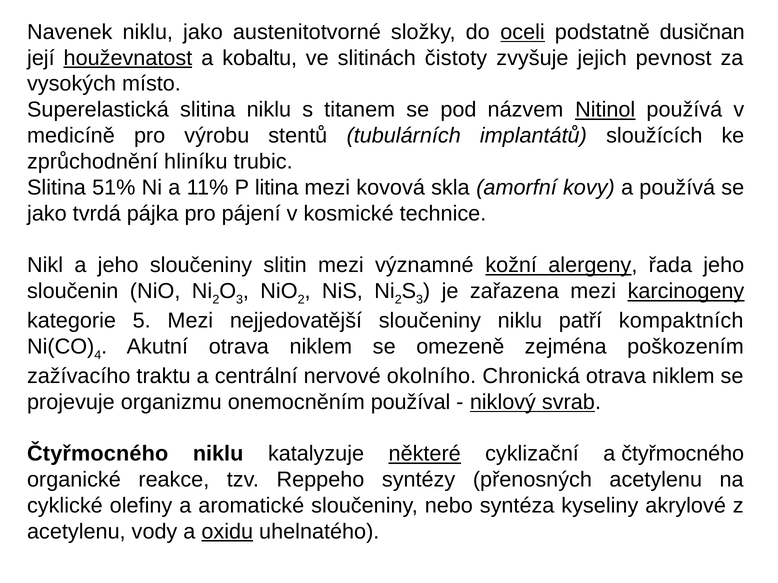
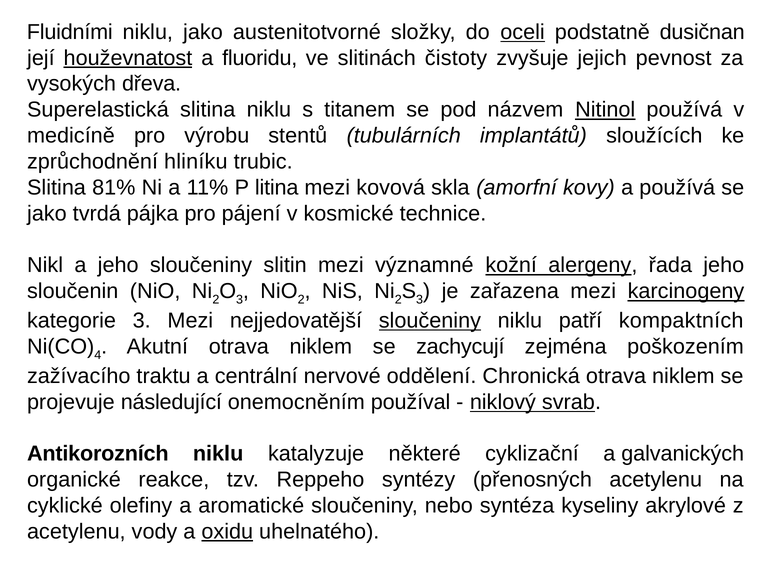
Navenek: Navenek -> Fluidními
kobaltu: kobaltu -> fluoridu
místo: místo -> dřeva
51%: 51% -> 81%
kategorie 5: 5 -> 3
sloučeniny at (430, 321) underline: none -> present
omezeně: omezeně -> zachycují
okolního: okolního -> oddělení
organizmu: organizmu -> následující
Čtyřmocného at (98, 454): Čtyřmocného -> Antikorozních
některé underline: present -> none
a čtyřmocného: čtyřmocného -> galvanických
